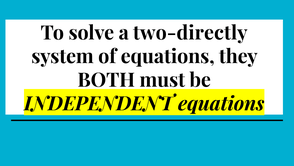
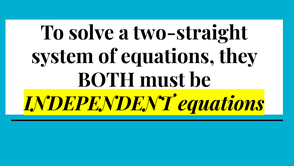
two-directly: two-directly -> two-straight
